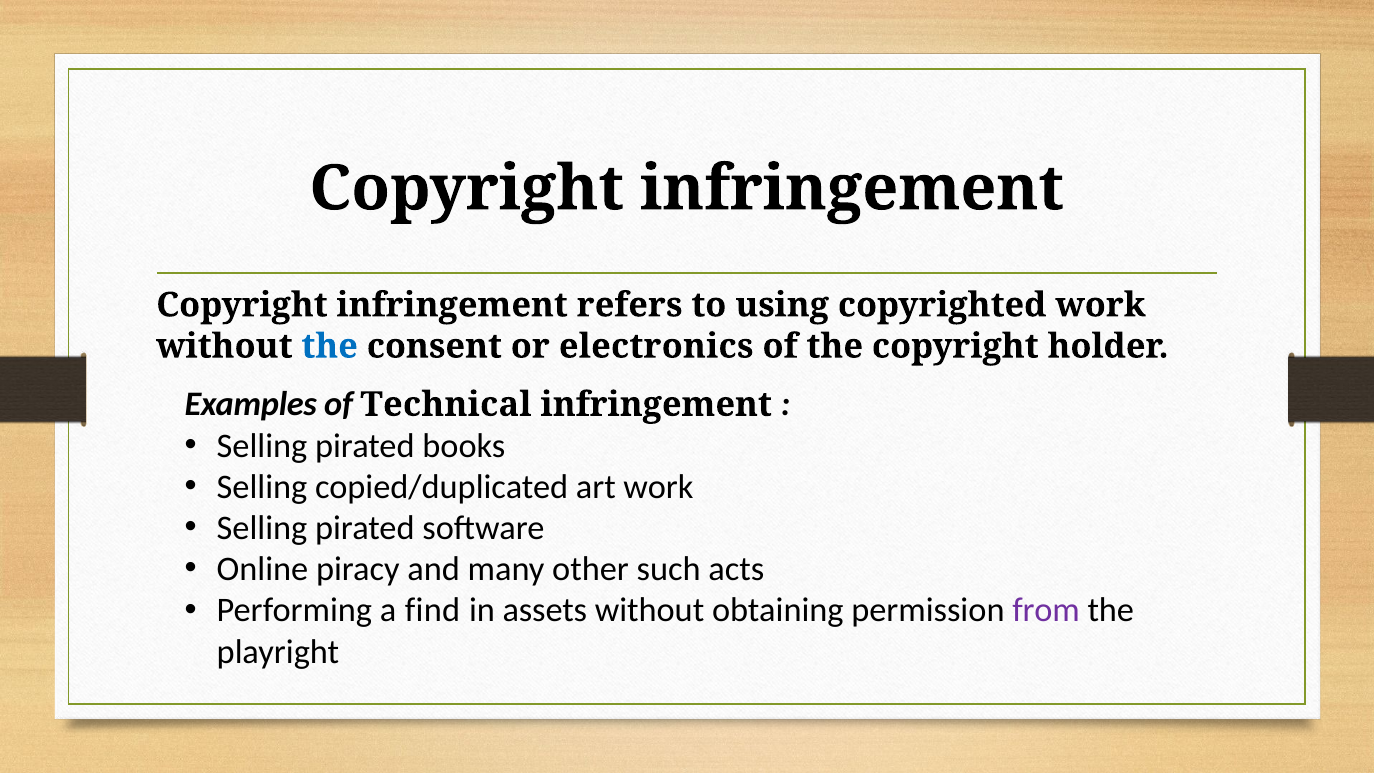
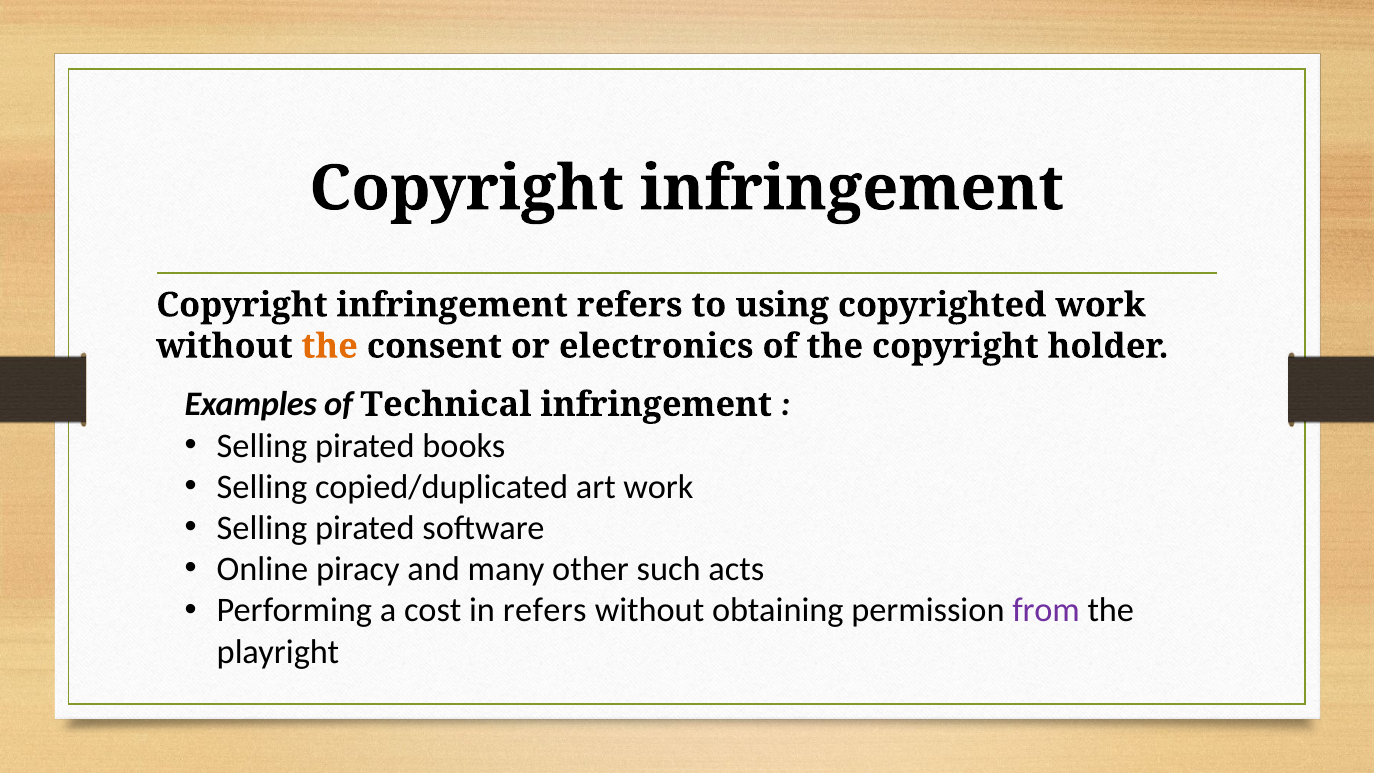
the at (330, 346) colour: blue -> orange
find: find -> cost
in assets: assets -> refers
